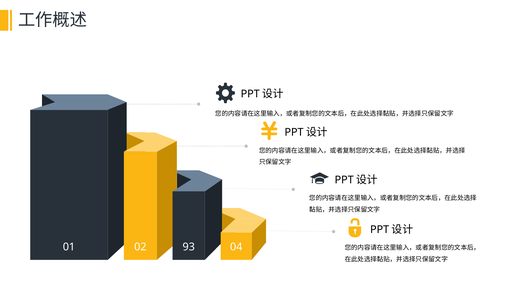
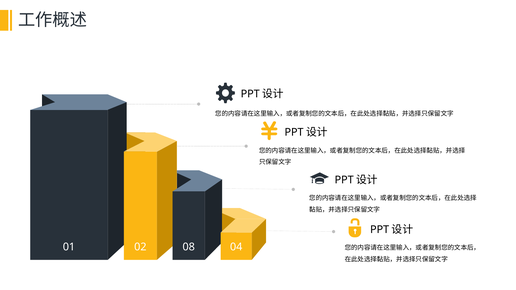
93: 93 -> 08
